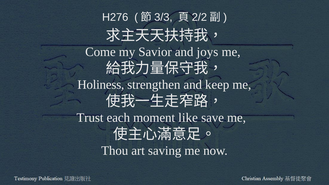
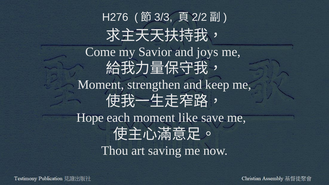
Holiness at (101, 85): Holiness -> Moment
Trust: Trust -> Hope
